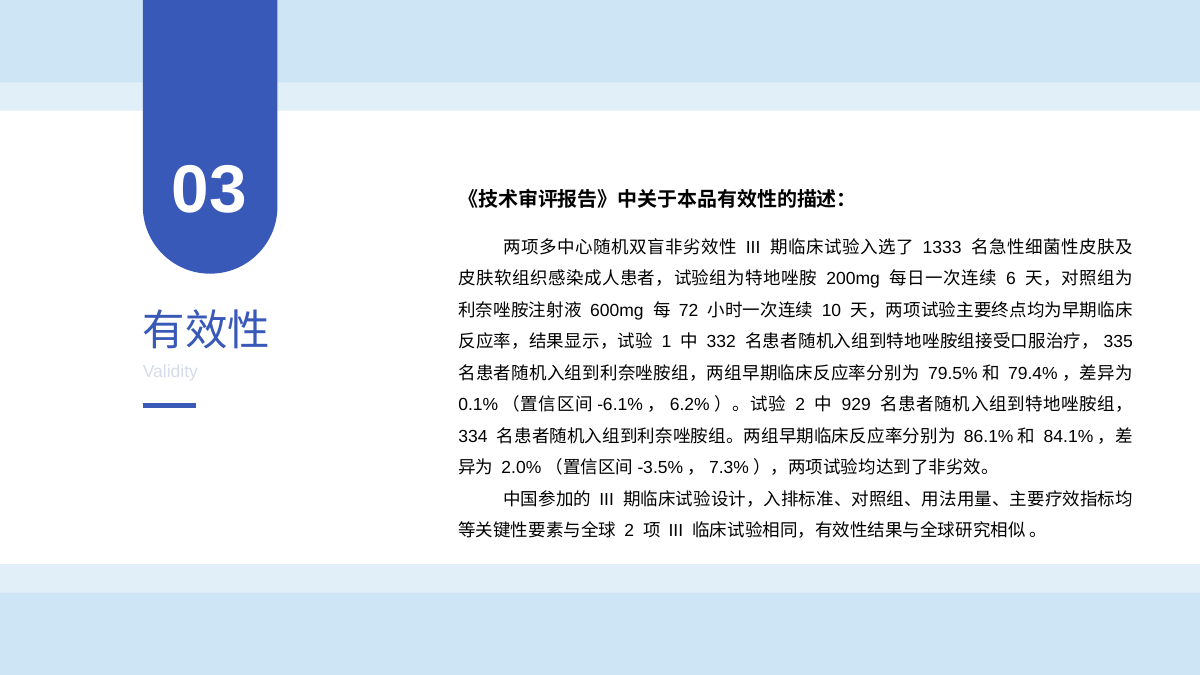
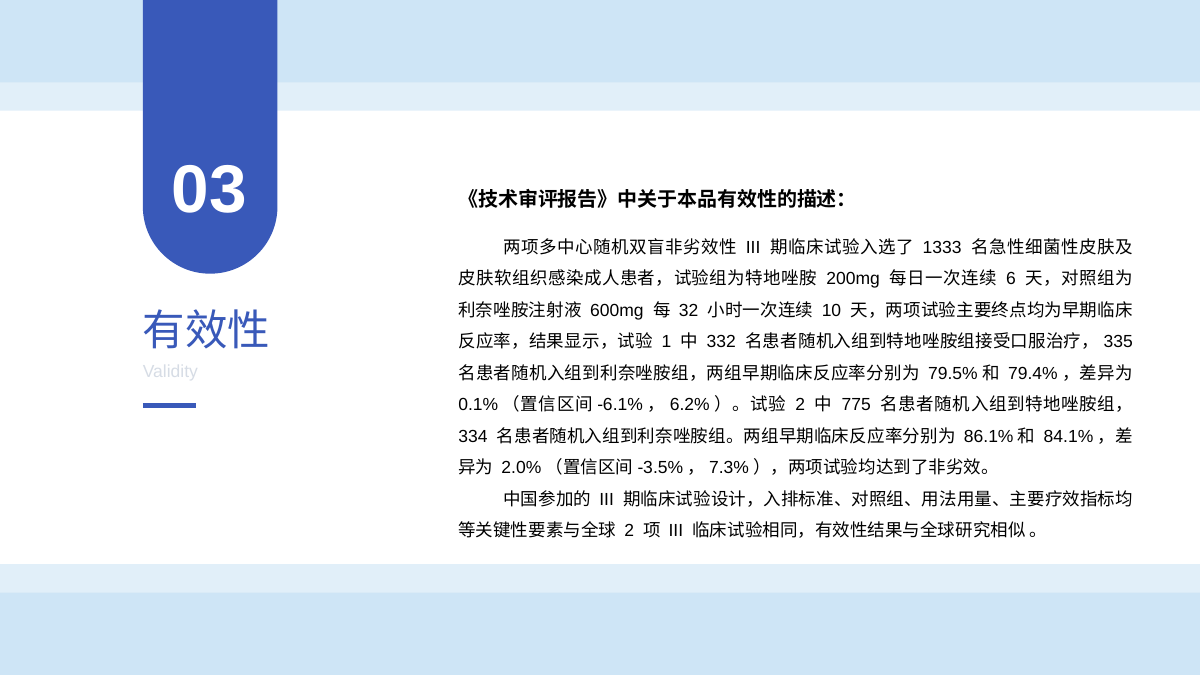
72: 72 -> 32
929: 929 -> 775
